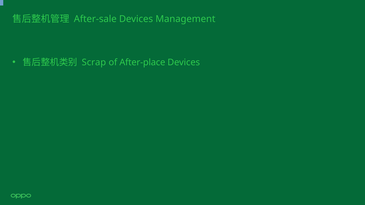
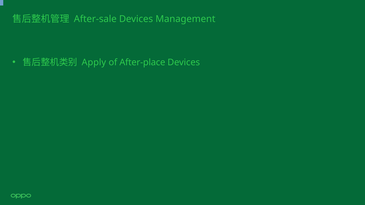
Scrap: Scrap -> Apply
